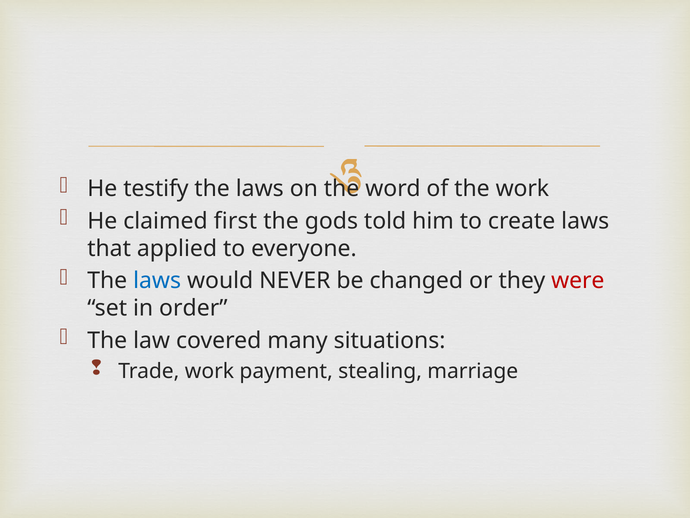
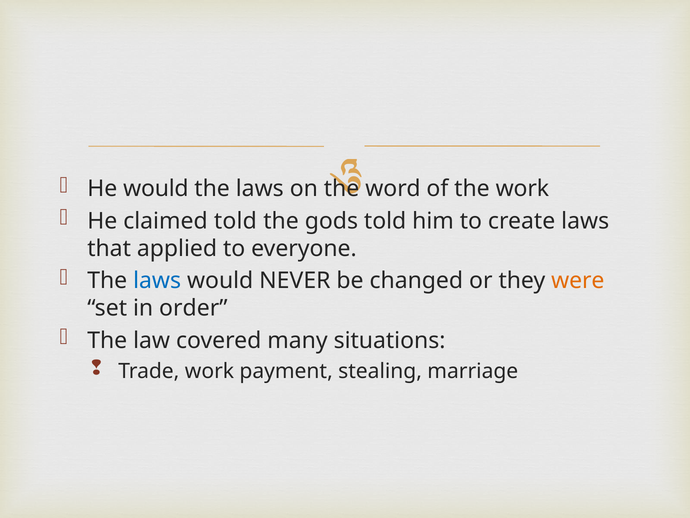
He testify: testify -> would
claimed first: first -> told
were colour: red -> orange
